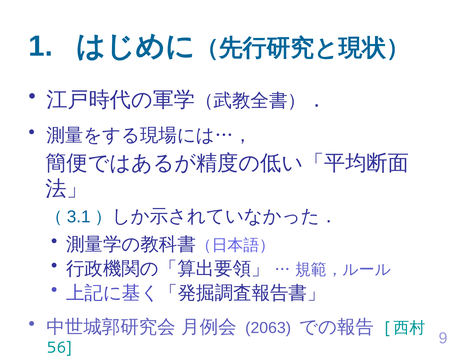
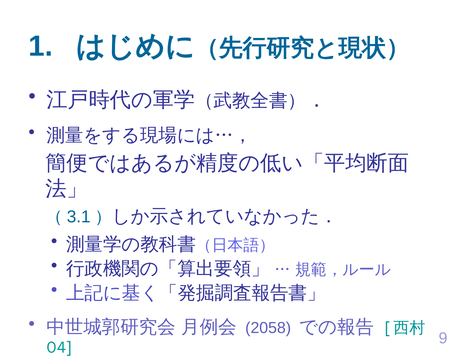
2063: 2063 -> 2058
56: 56 -> 04
